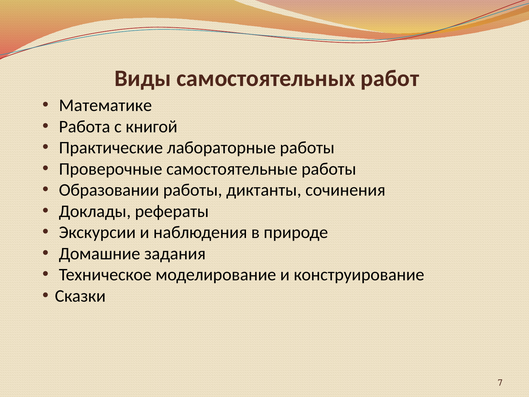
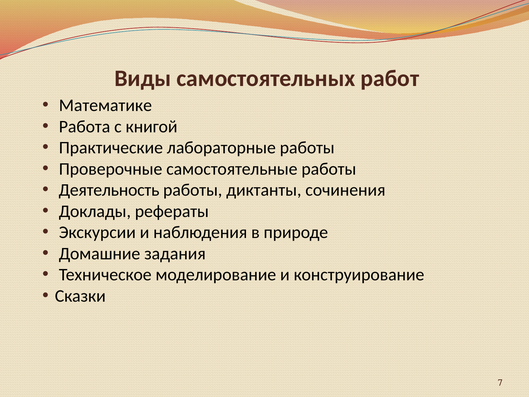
Образовании: Образовании -> Деятельность
